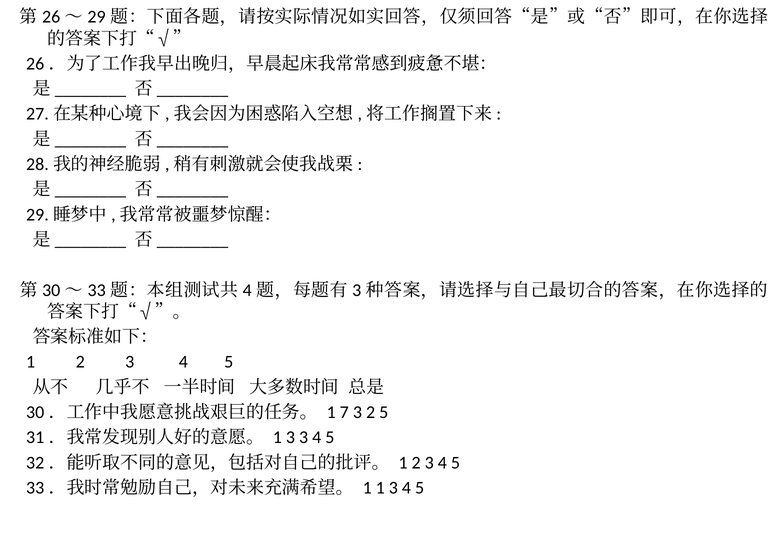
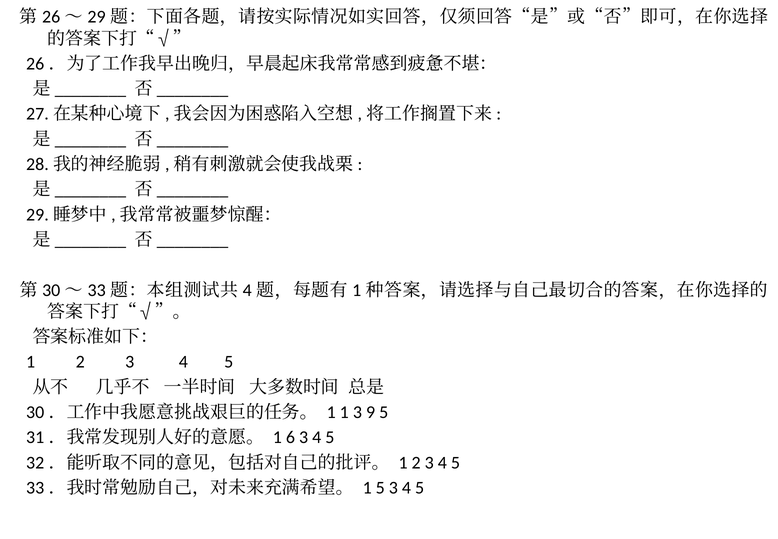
3 at (357, 290): 3 -> 1
1 7: 7 -> 1
3 2: 2 -> 9
3 at (290, 437): 3 -> 6
1 1: 1 -> 5
